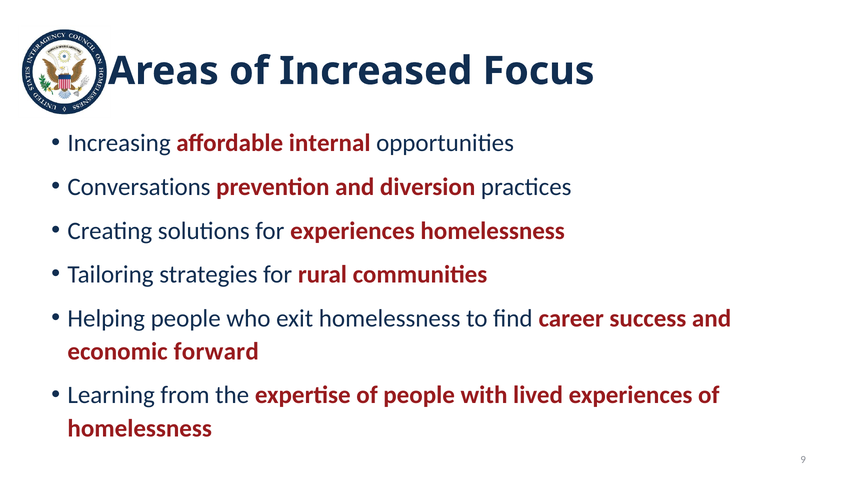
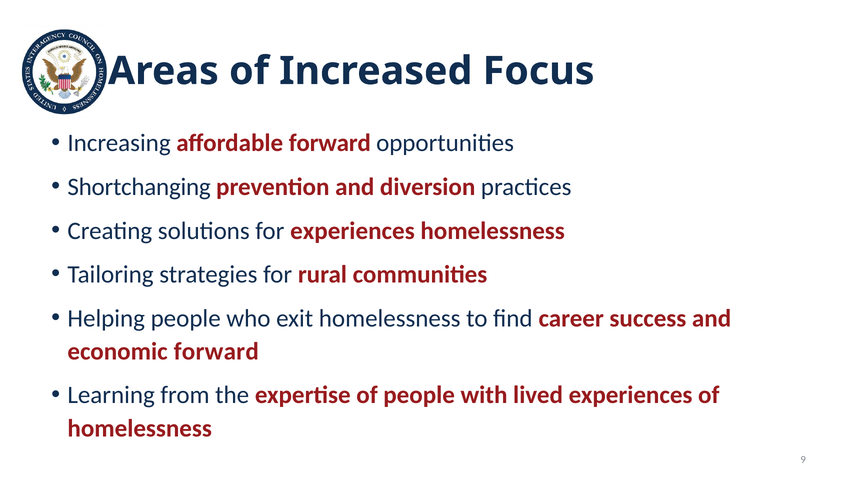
affordable internal: internal -> forward
Conversations: Conversations -> Shortchanging
